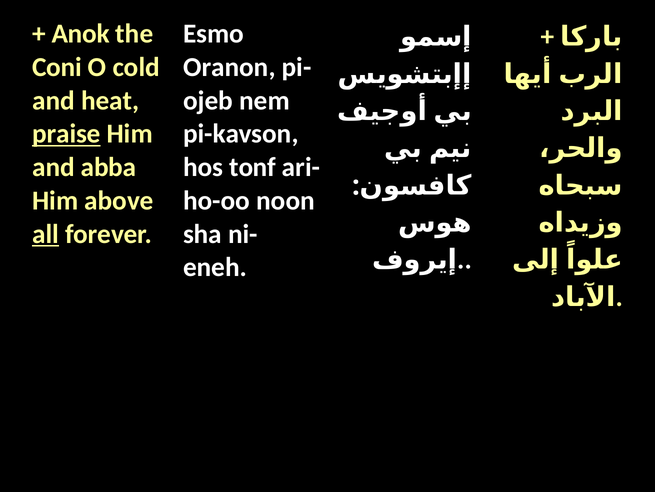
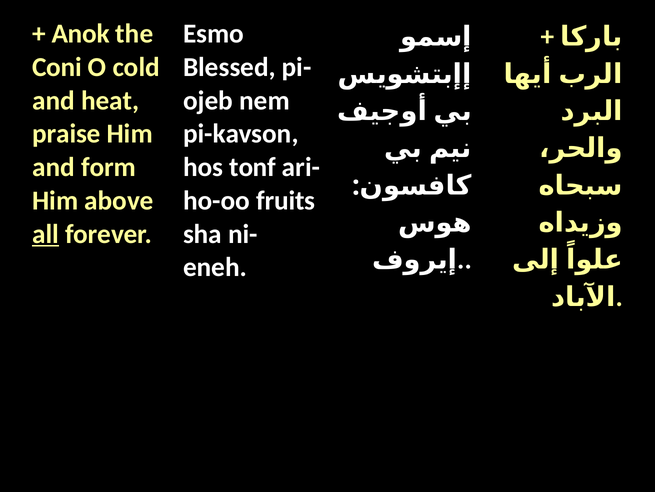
Oranon: Oranon -> Blessed
praise underline: present -> none
abba: abba -> form
noon: noon -> fruits
